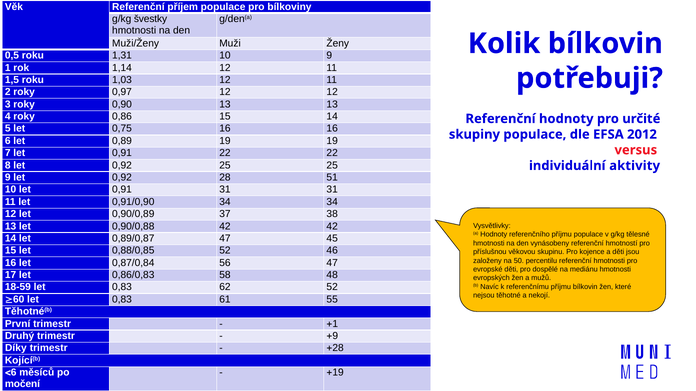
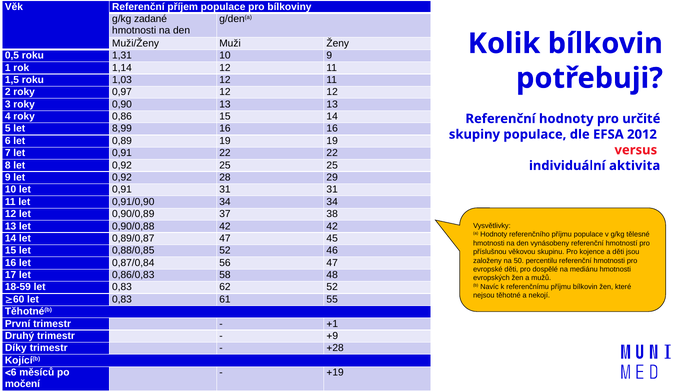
švestky: švestky -> zadané
0,75: 0,75 -> 8,99
aktivity: aktivity -> aktivita
51: 51 -> 29
